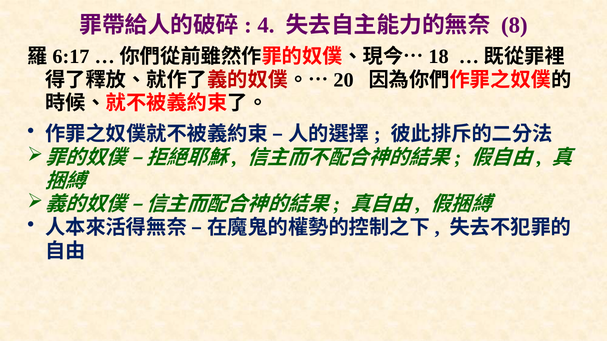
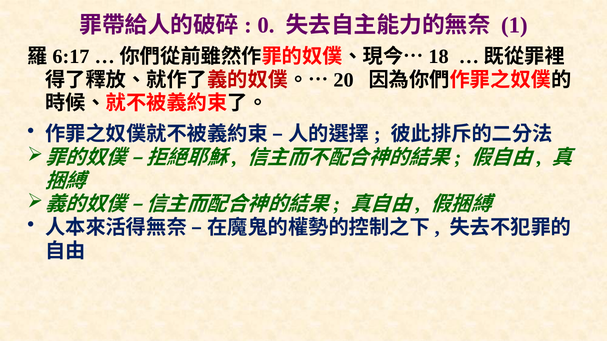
4: 4 -> 0
8: 8 -> 1
